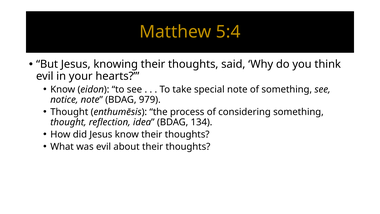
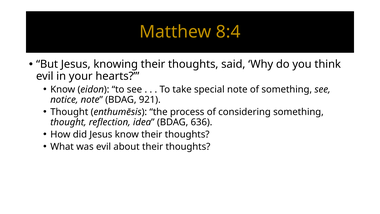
5:4: 5:4 -> 8:4
979: 979 -> 921
134: 134 -> 636
